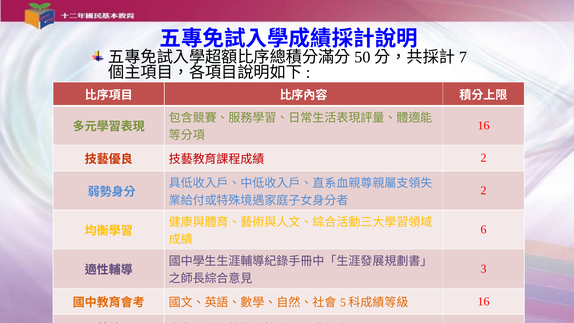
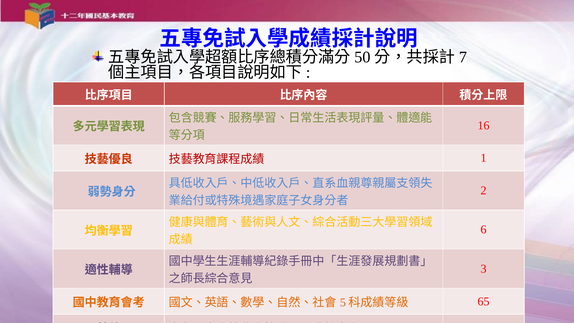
2 at (484, 158): 2 -> 1
16 at (484, 301): 16 -> 65
